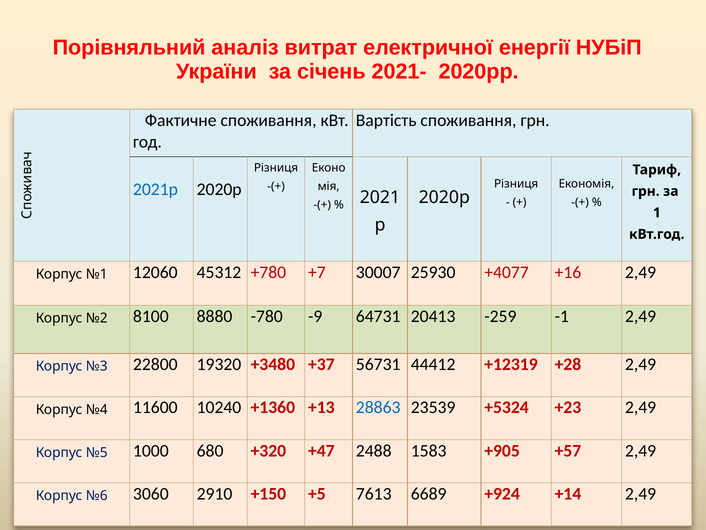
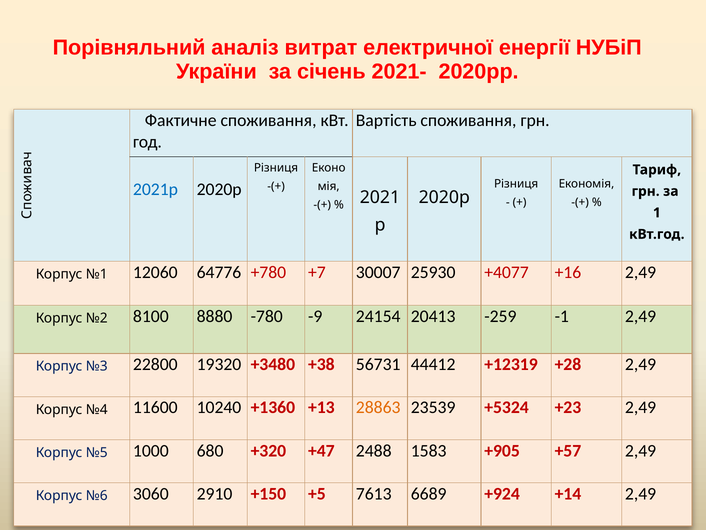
45312: 45312 -> 64776
64731: 64731 -> 24154
+37: +37 -> +38
28863 colour: blue -> orange
